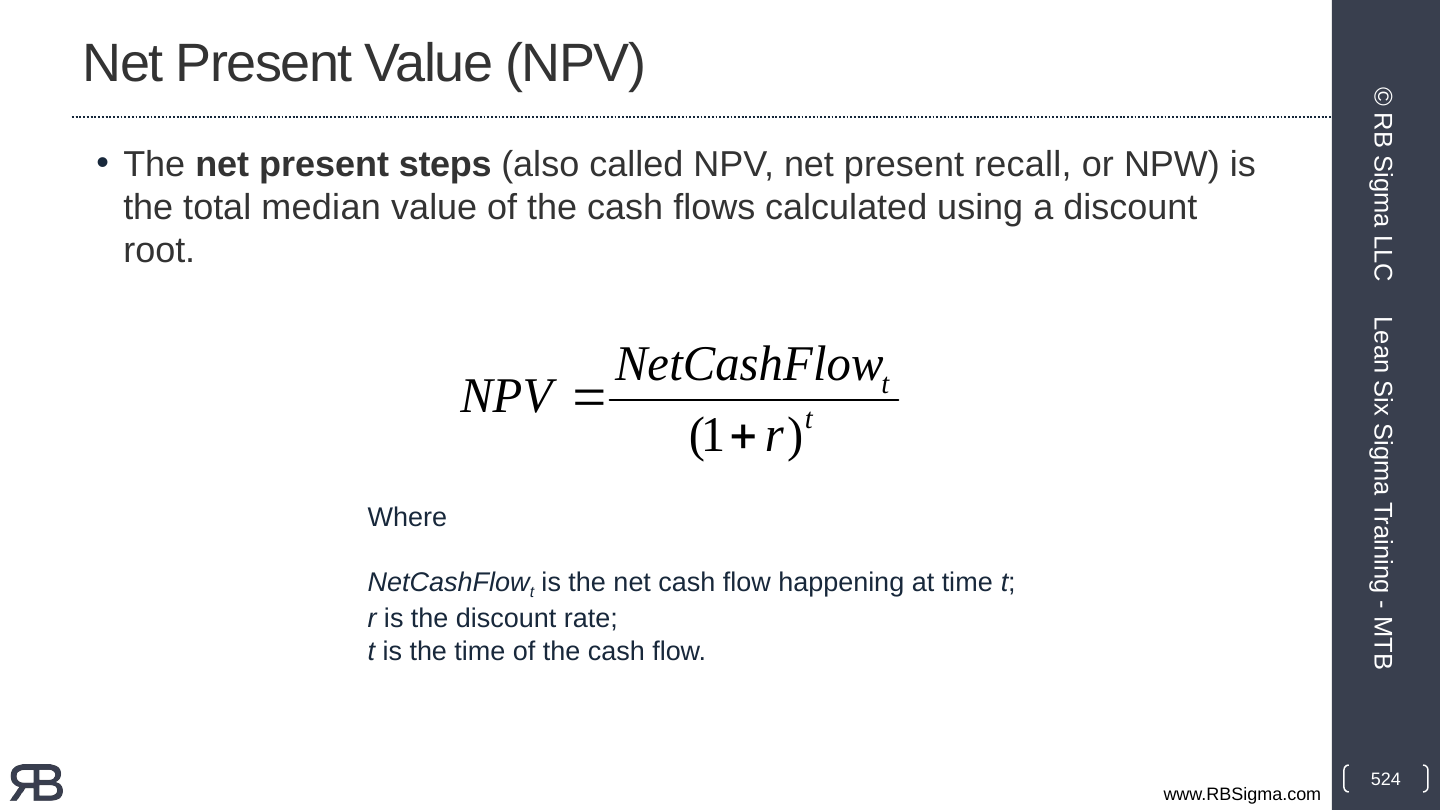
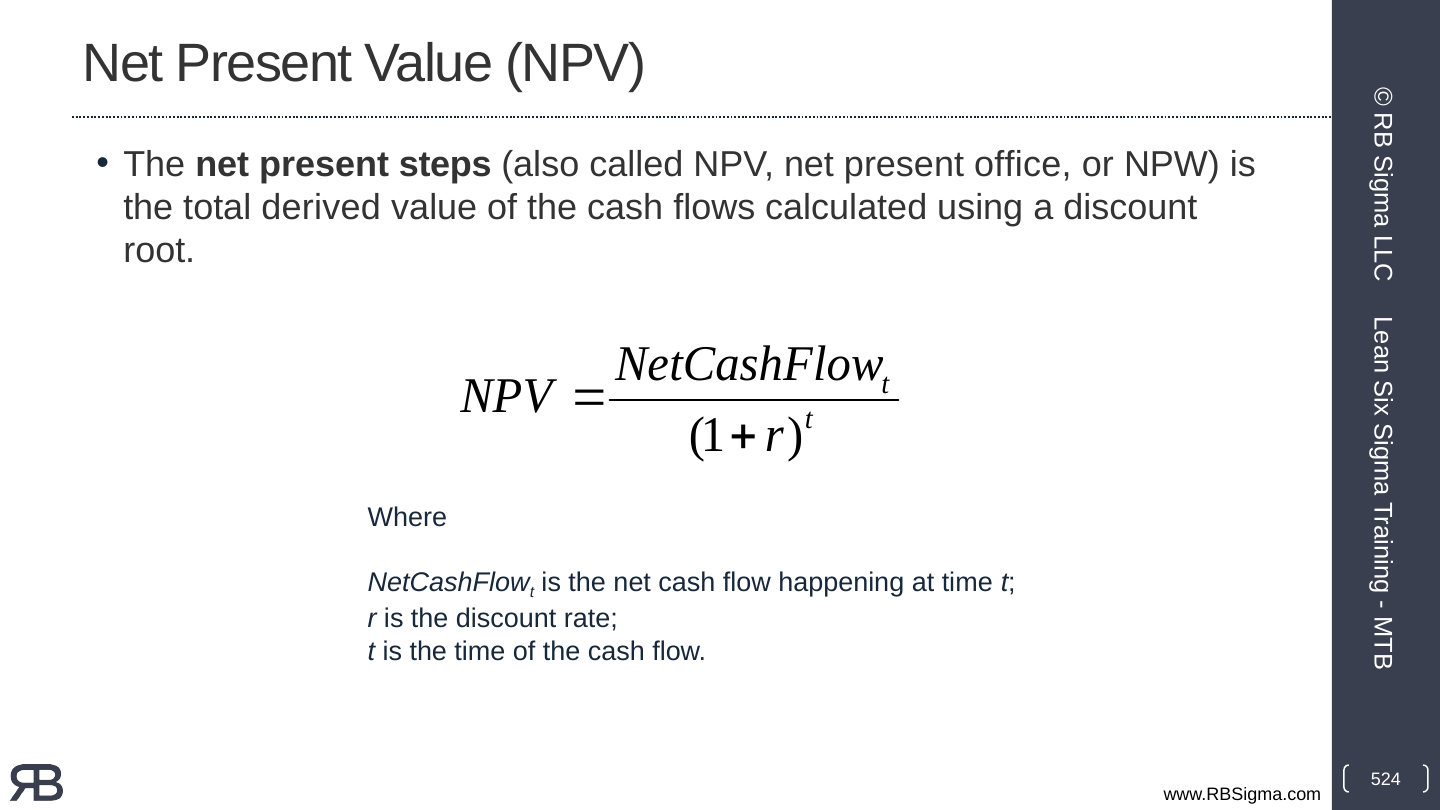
recall: recall -> office
median: median -> derived
